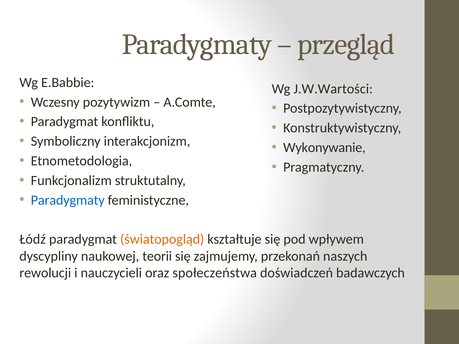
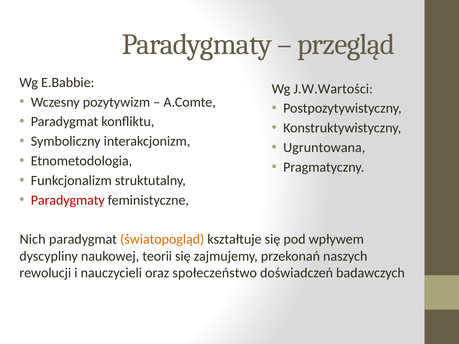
Wykonywanie: Wykonywanie -> Ugruntowana
Paradygmaty at (68, 200) colour: blue -> red
Łódź: Łódź -> Nich
społeczeństwa: społeczeństwa -> społeczeństwo
